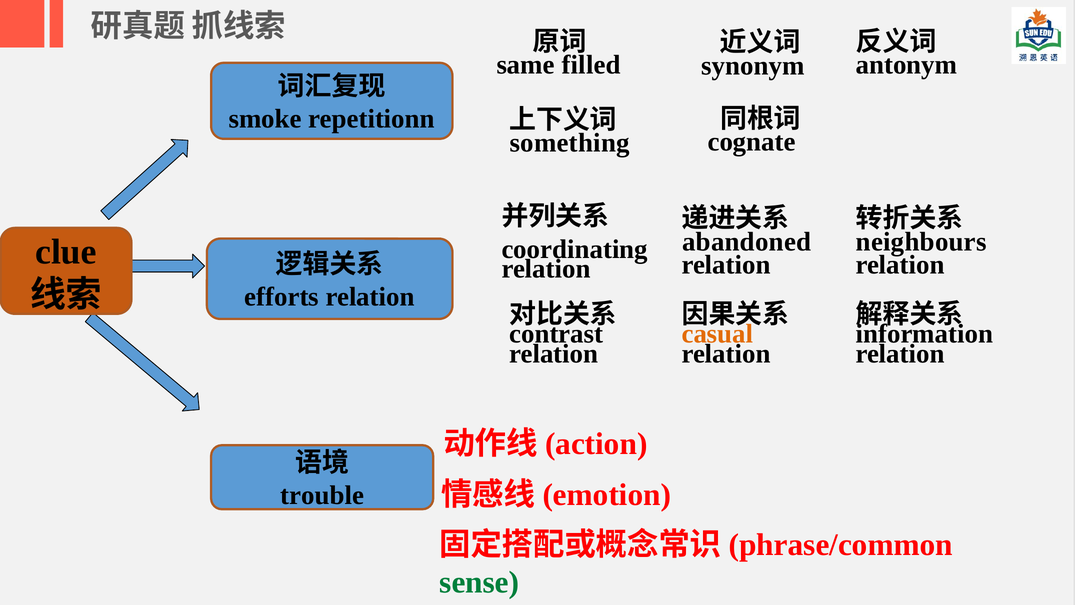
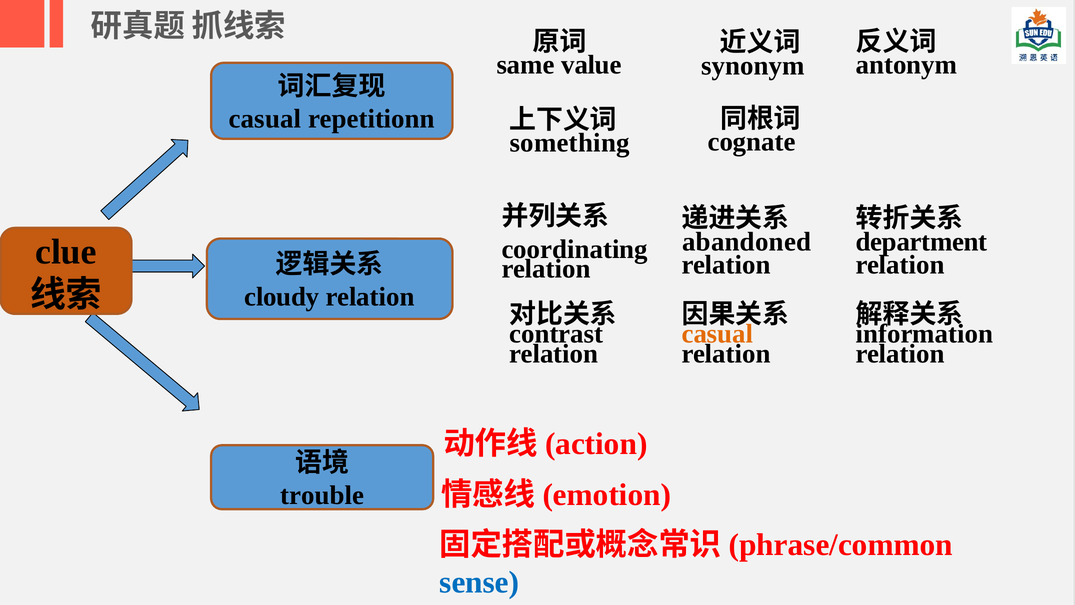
filled: filled -> value
smoke at (265, 119): smoke -> casual
neighbours: neighbours -> department
efforts: efforts -> cloudy
sense colour: green -> blue
